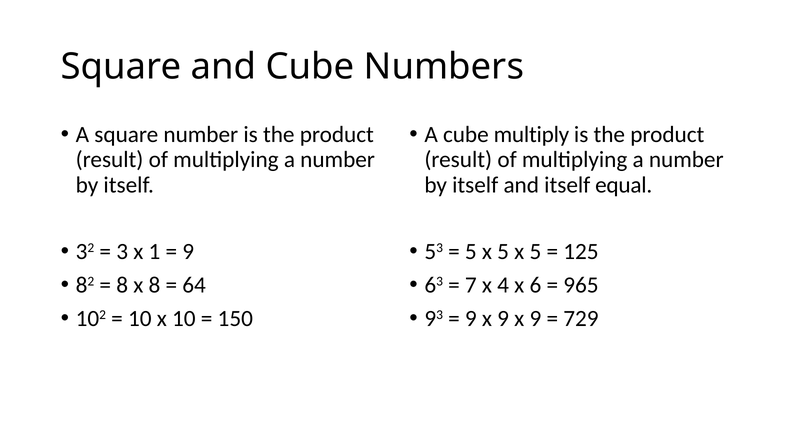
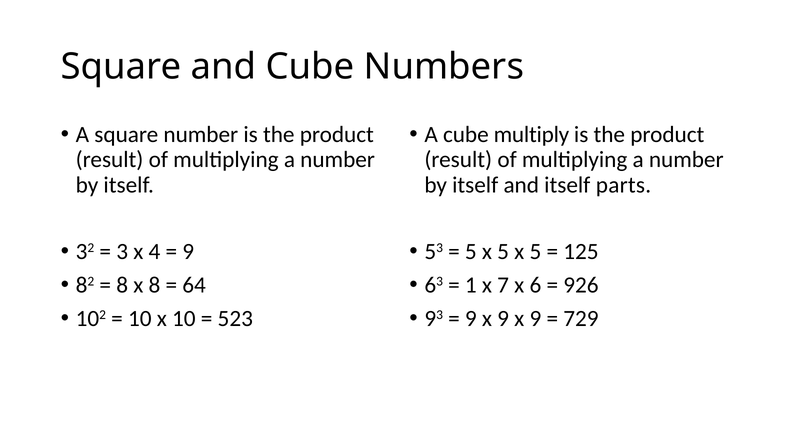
equal: equal -> parts
1: 1 -> 4
7: 7 -> 1
4: 4 -> 7
965: 965 -> 926
150: 150 -> 523
